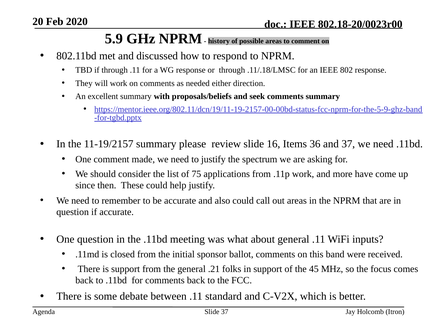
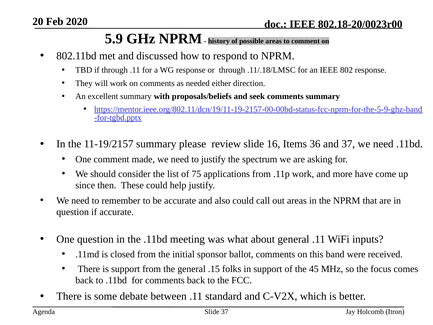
.21: .21 -> .15
